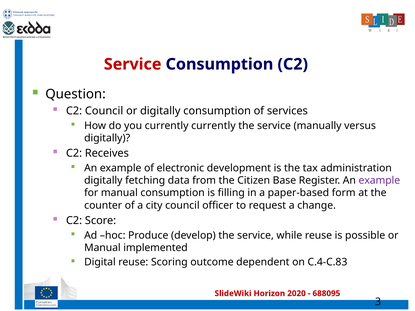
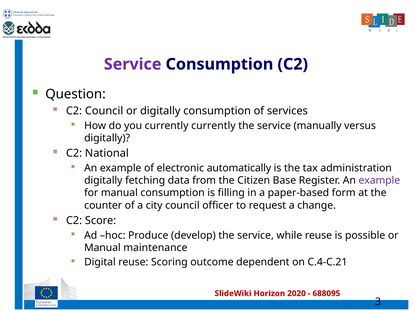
Service at (133, 64) colour: red -> purple
Receives: Receives -> National
development: development -> automatically
implemented: implemented -> maintenance
C.4-C.83: C.4-C.83 -> C.4-C.21
